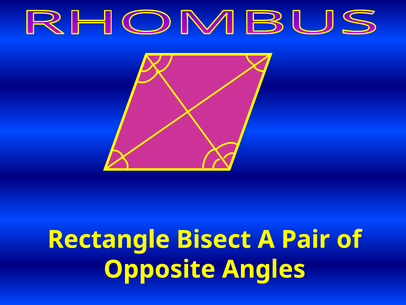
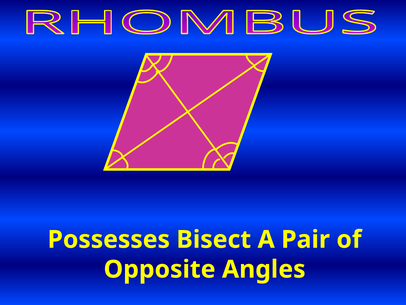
Rectangle: Rectangle -> Possesses
